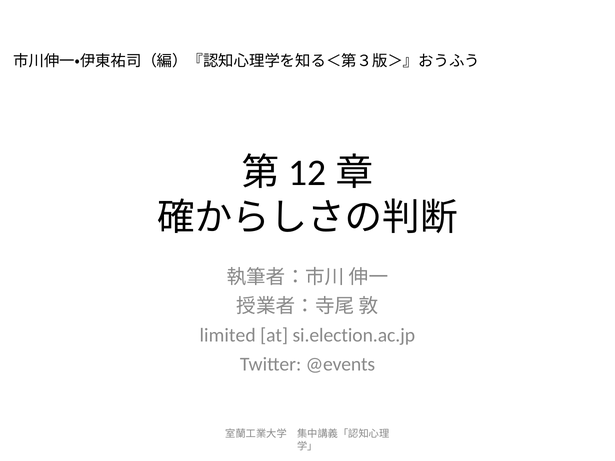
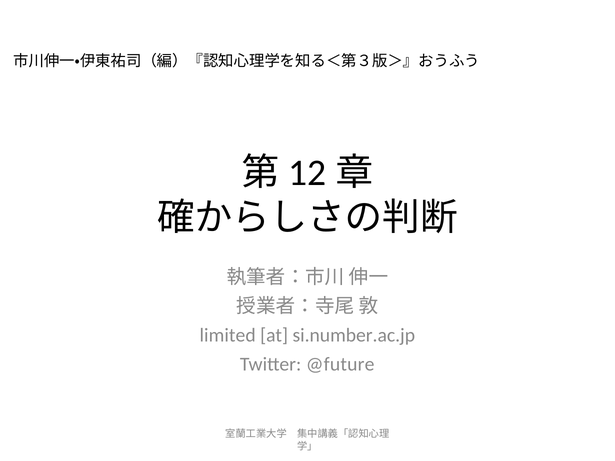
si.election.ac.jp: si.election.ac.jp -> si.number.ac.jp
@events: @events -> @future
